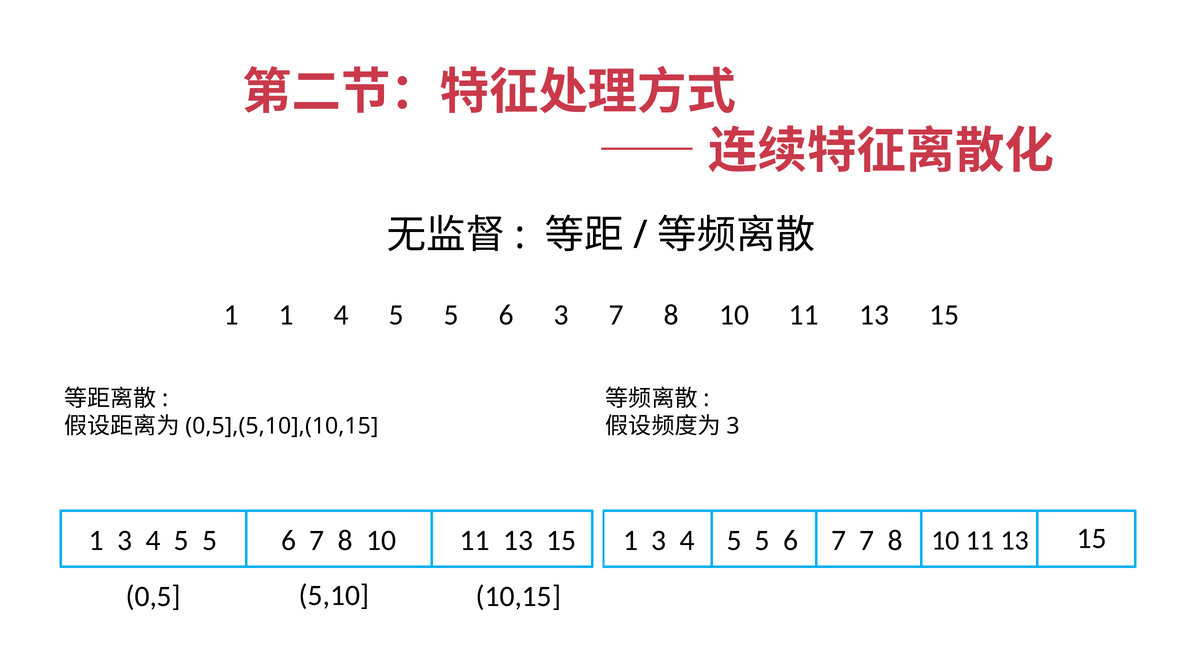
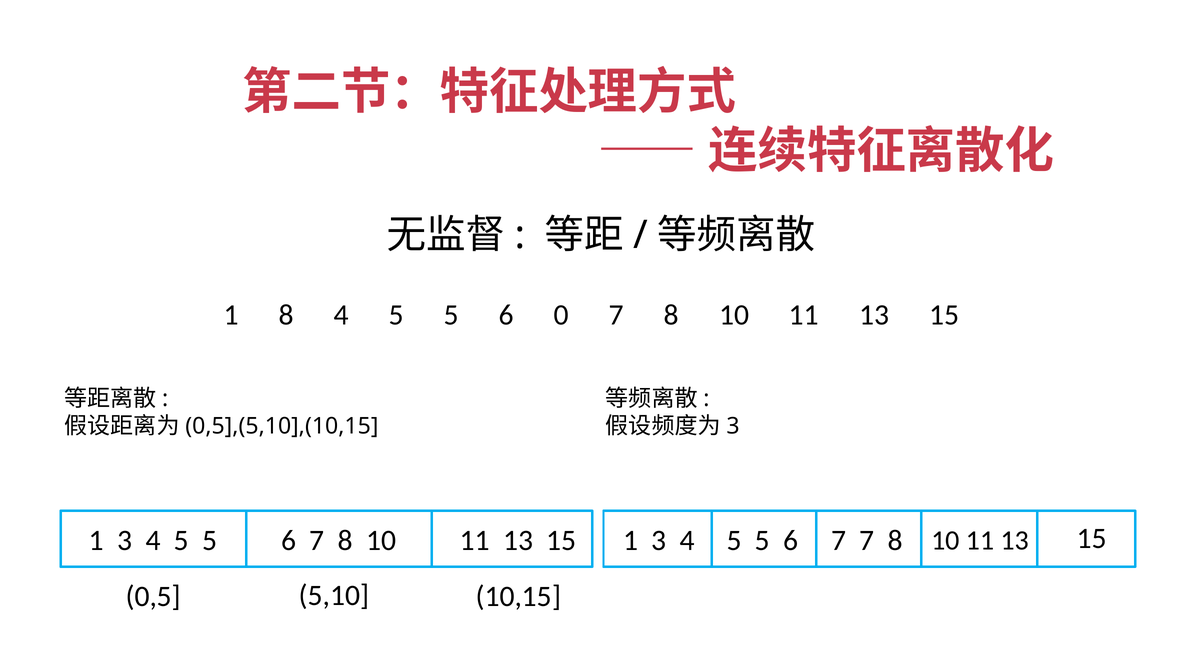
1 1: 1 -> 8
6 3: 3 -> 0
